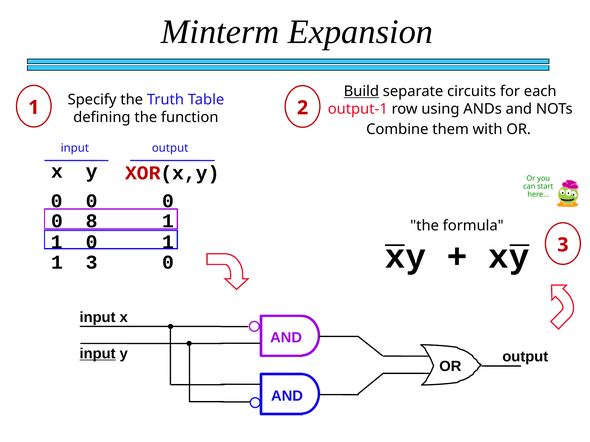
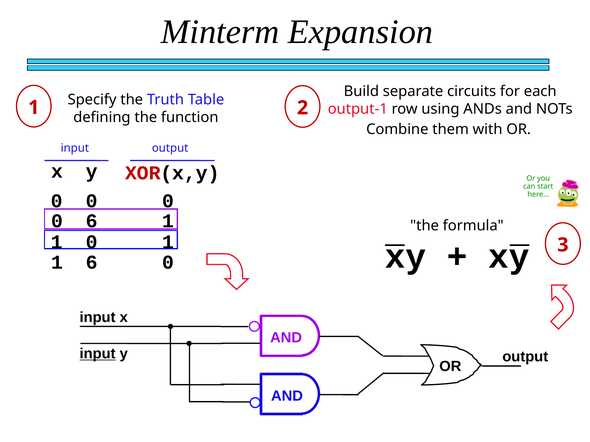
Build underline: present -> none
0 8: 8 -> 6
1 3: 3 -> 6
